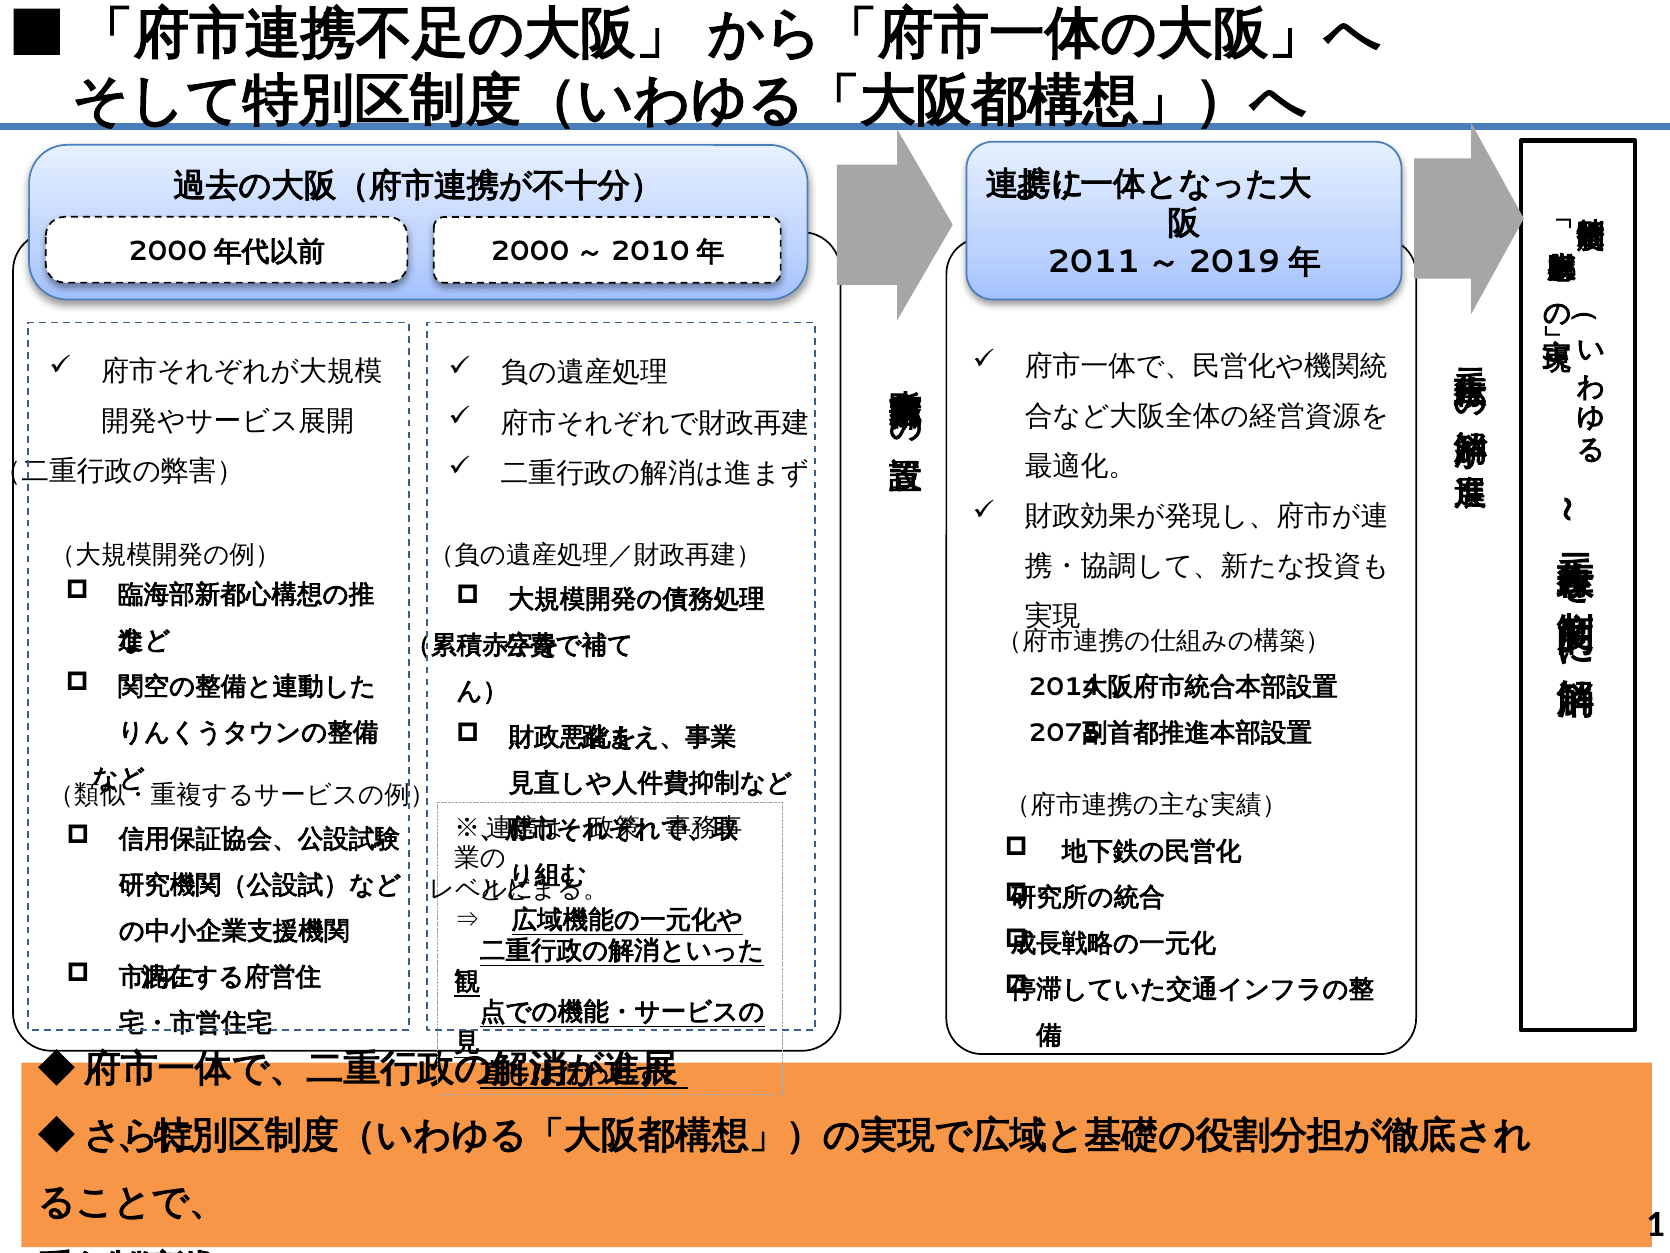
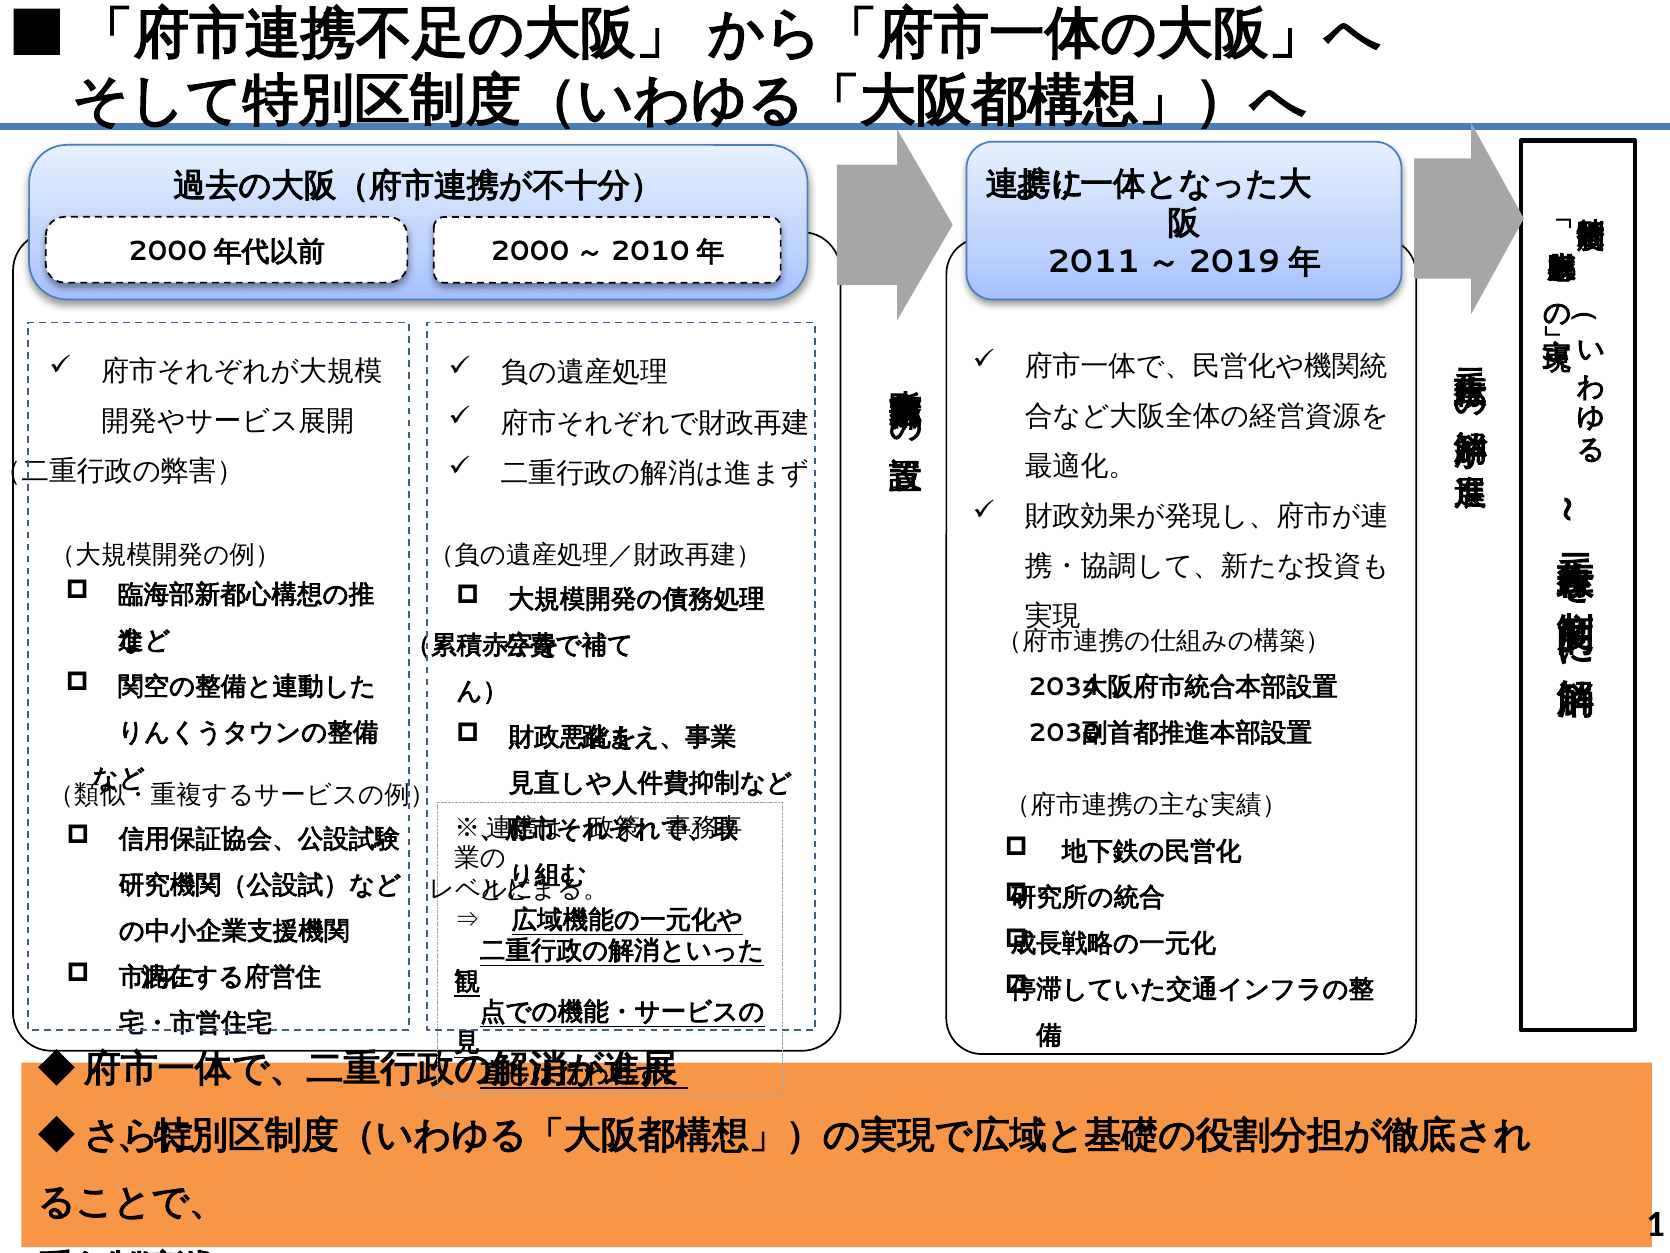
2014: 2014 -> 2034
2075: 2075 -> 2030
